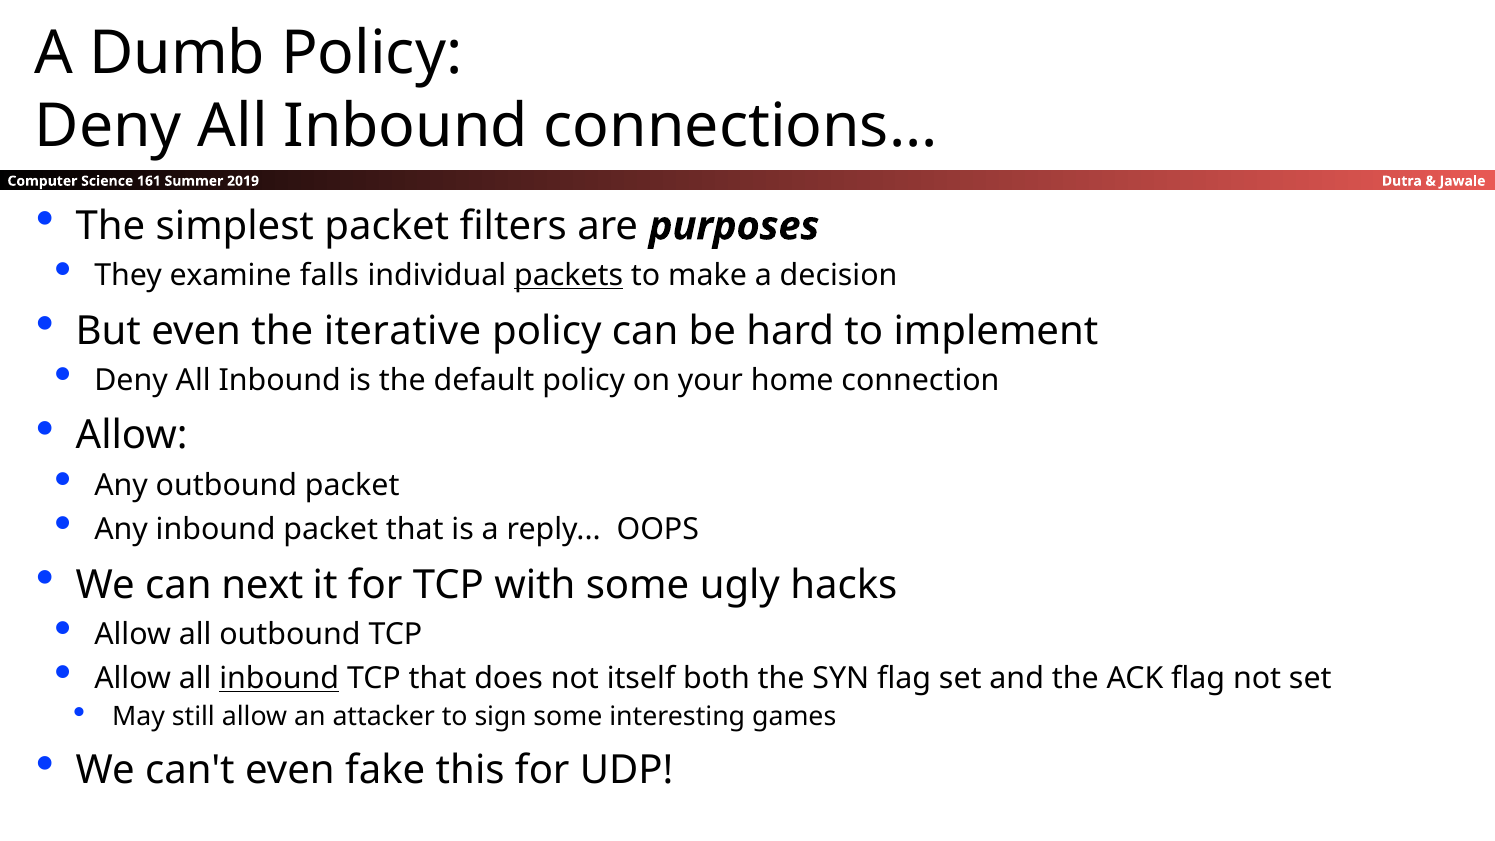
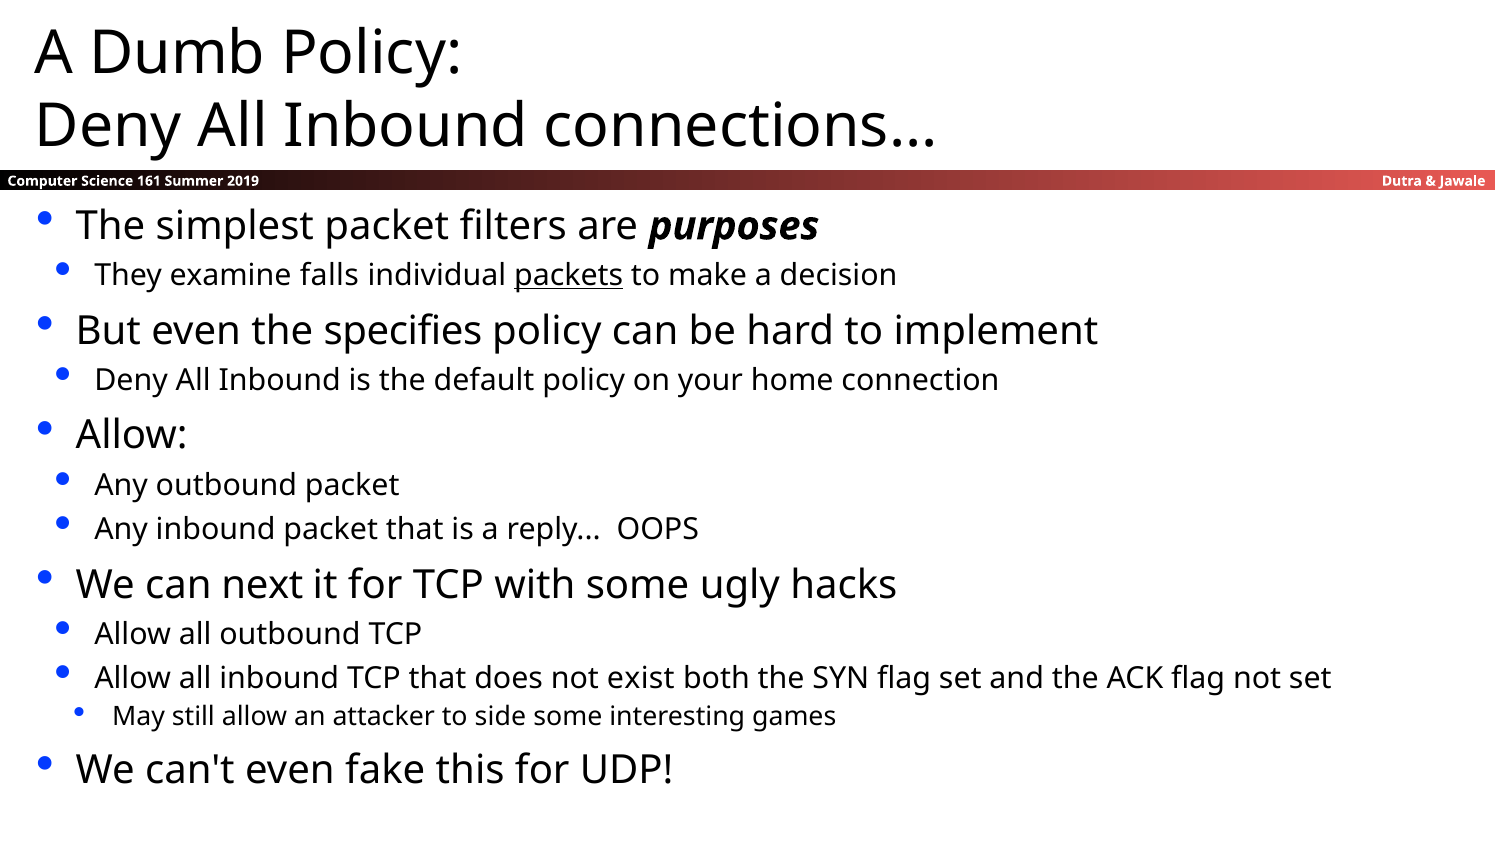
iterative: iterative -> specifies
inbound at (279, 678) underline: present -> none
itself: itself -> exist
sign: sign -> side
